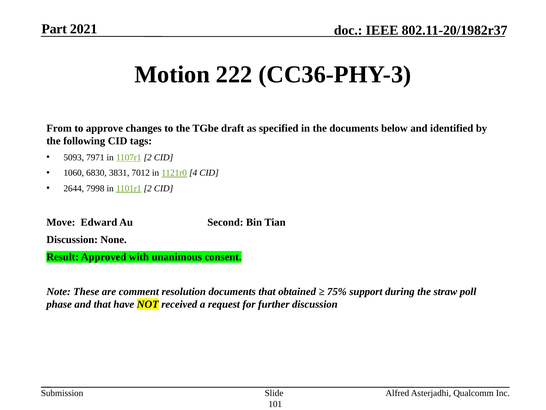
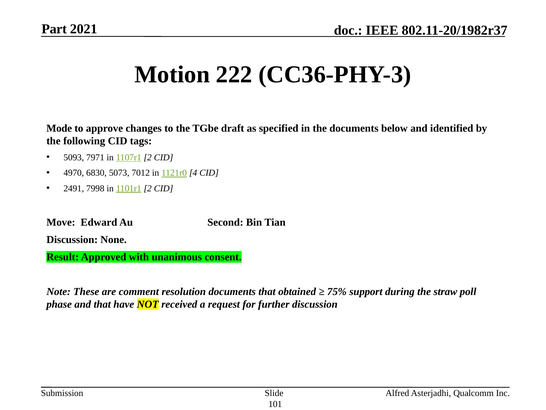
From: From -> Mode
1060: 1060 -> 4970
3831: 3831 -> 5073
2644: 2644 -> 2491
